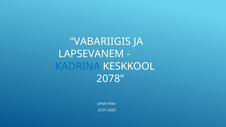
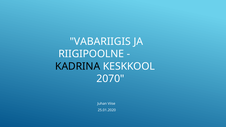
LAPSEVANEM: LAPSEVANEM -> RIIGIPOOLNE
KADRINA colour: blue -> black
2078: 2078 -> 2070
